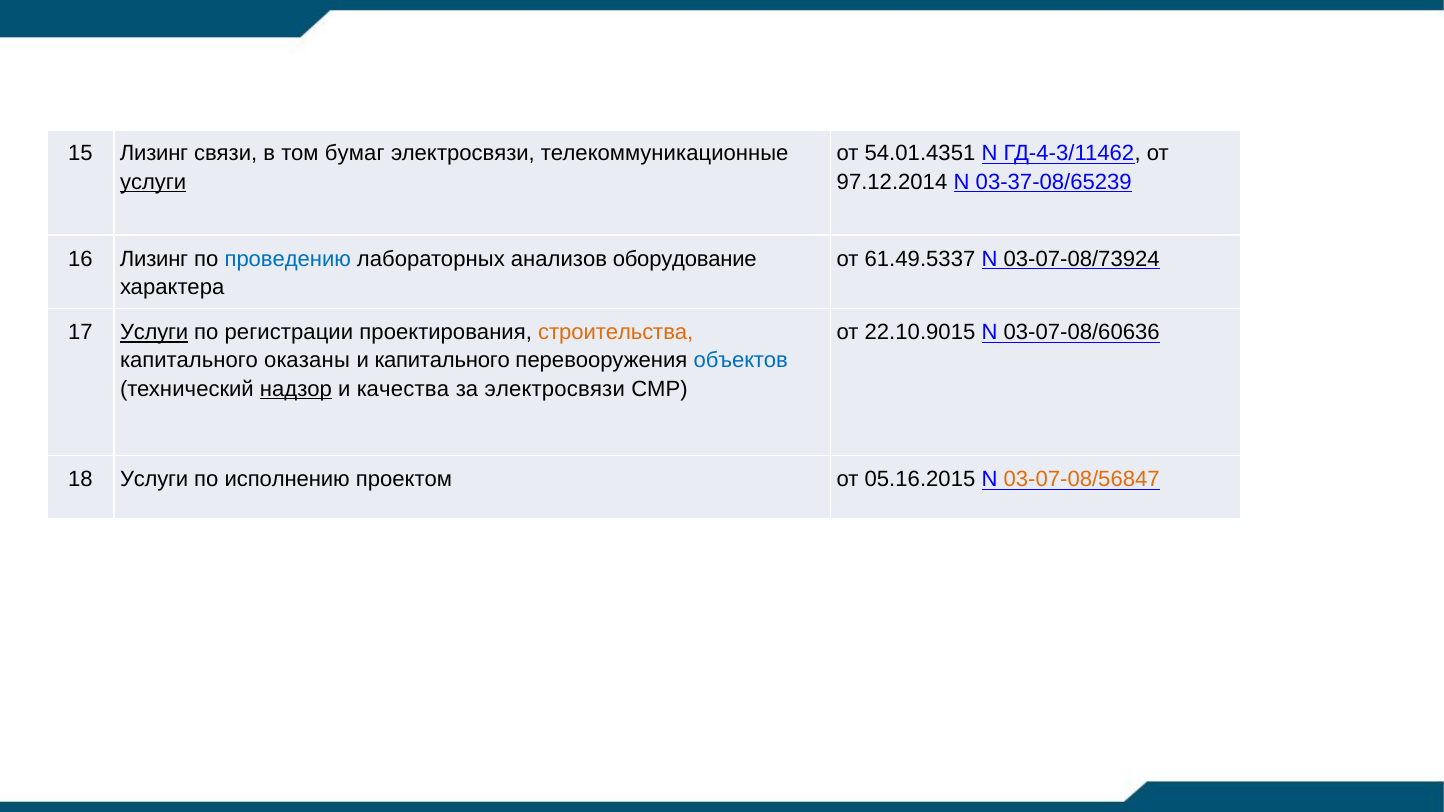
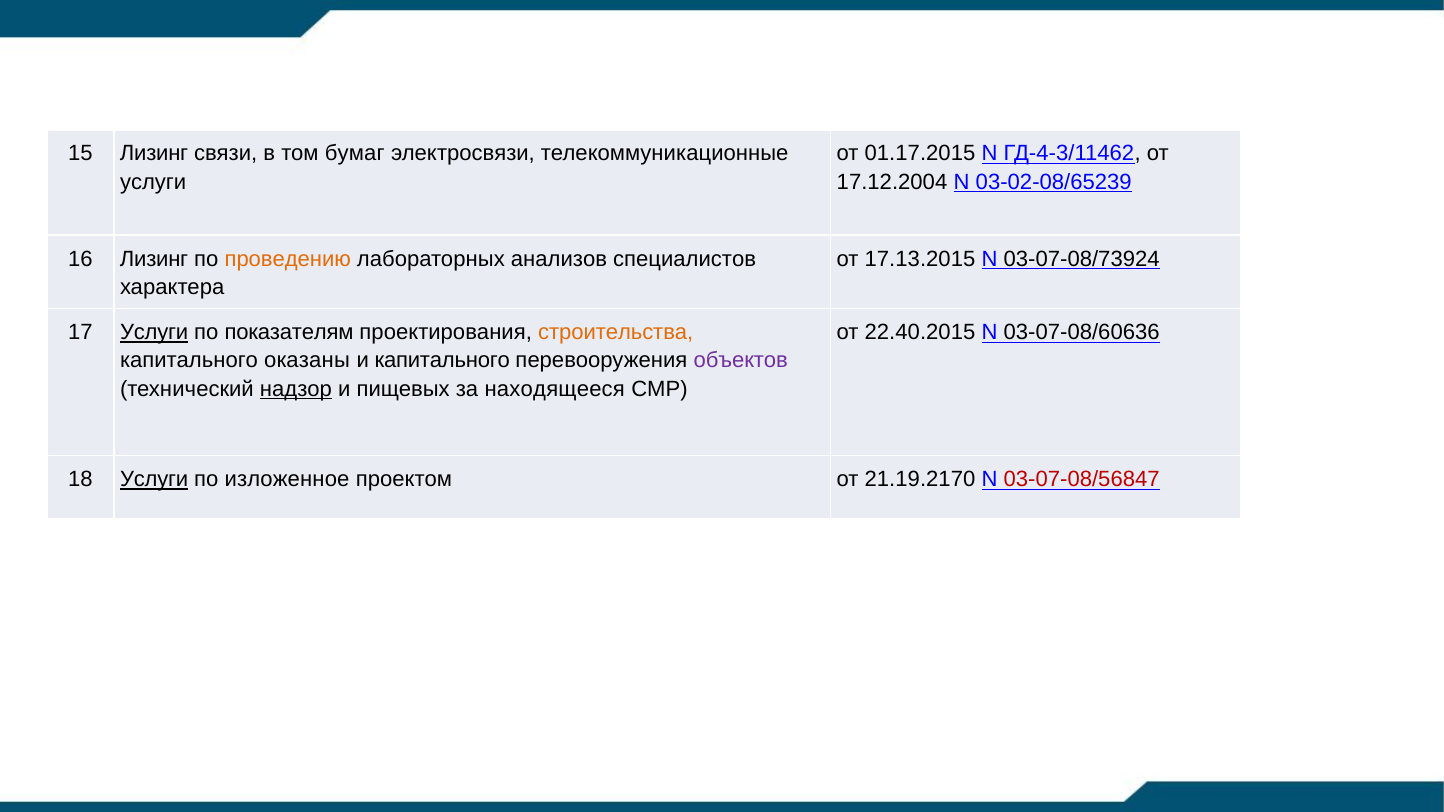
54.01.4351: 54.01.4351 -> 01.17.2015
услуги at (153, 182) underline: present -> none
97.12.2014: 97.12.2014 -> 17.12.2004
03-37-08/65239: 03-37-08/65239 -> 03-02-08/65239
проведению colour: blue -> orange
оборудование: оборудование -> специалистов
61.49.5337: 61.49.5337 -> 17.13.2015
регистрации: регистрации -> показателям
22.10.9015: 22.10.9015 -> 22.40.2015
объектов colour: blue -> purple
качества: качества -> пищевых
за электросвязи: электросвязи -> находящееся
Услуги at (154, 480) underline: none -> present
исполнению: исполнению -> изложенное
05.16.2015: 05.16.2015 -> 21.19.2170
03-07-08/56847 colour: orange -> red
